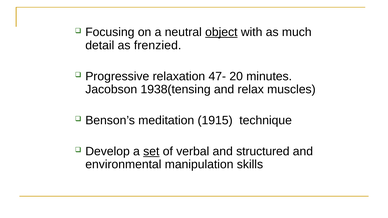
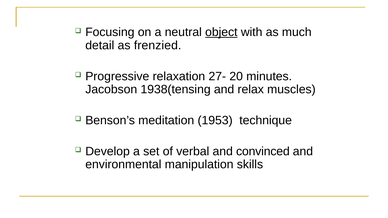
47-: 47- -> 27-
1915: 1915 -> 1953
set underline: present -> none
structured: structured -> convinced
